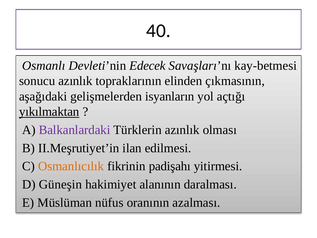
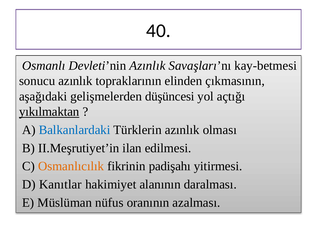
Devleti’nin Edecek: Edecek -> Azınlık
isyanların: isyanların -> düşüncesi
Balkanlardaki colour: purple -> blue
Güneşin: Güneşin -> Kanıtlar
